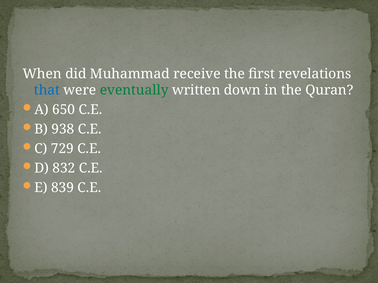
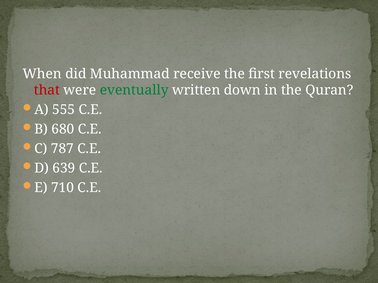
that colour: blue -> red
650: 650 -> 555
938: 938 -> 680
729: 729 -> 787
832: 832 -> 639
839: 839 -> 710
